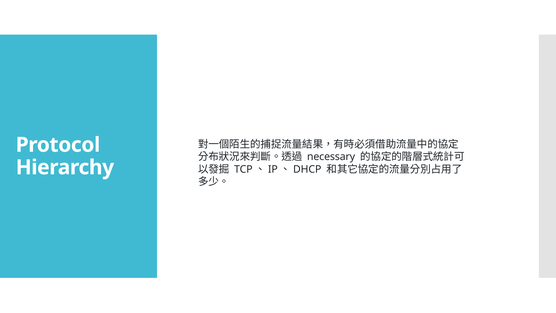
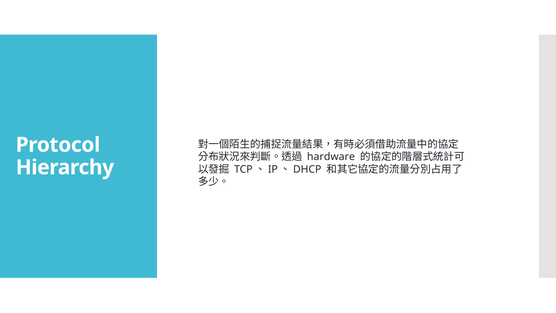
necessary: necessary -> hardware
